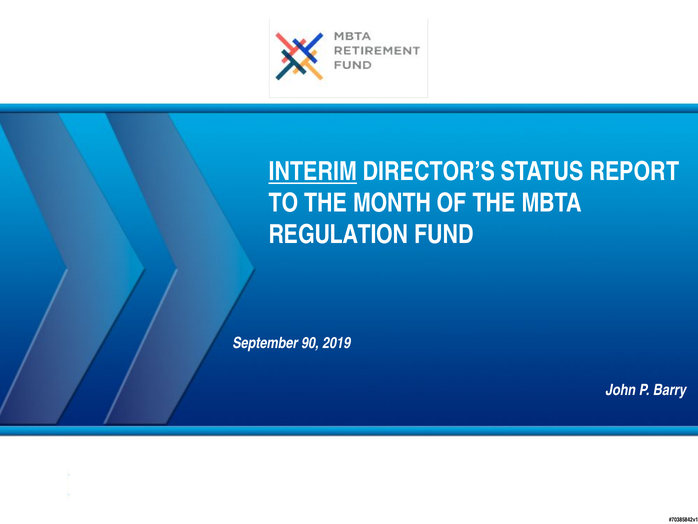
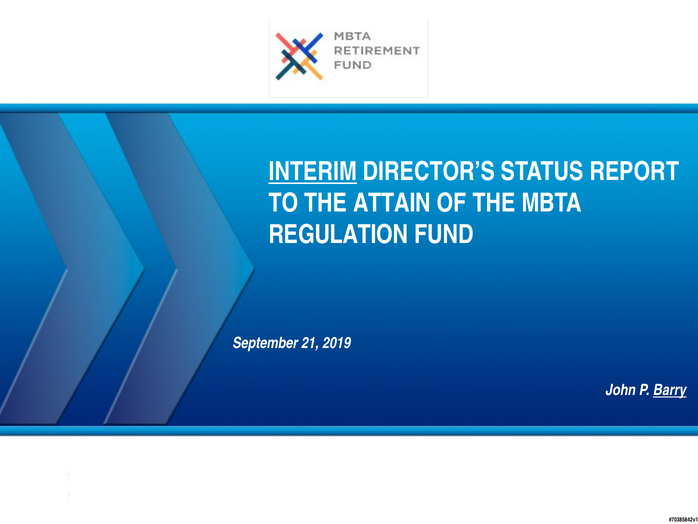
MONTH: MONTH -> ATTAIN
90: 90 -> 21
Barry underline: none -> present
